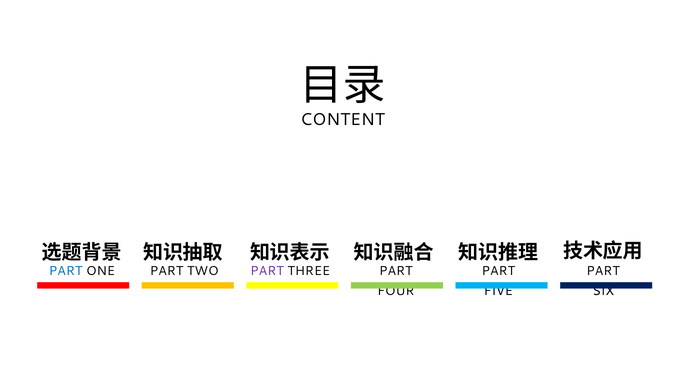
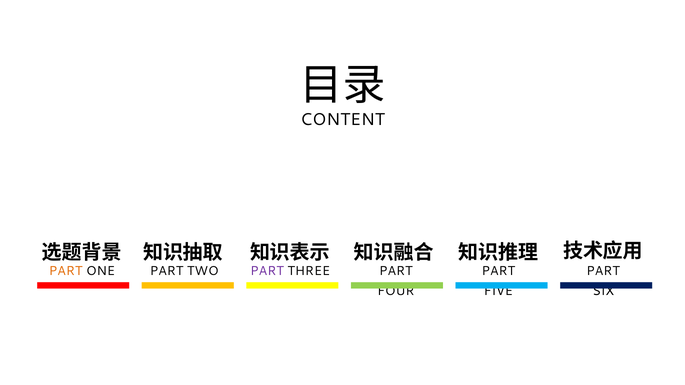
PART at (66, 271) colour: blue -> orange
